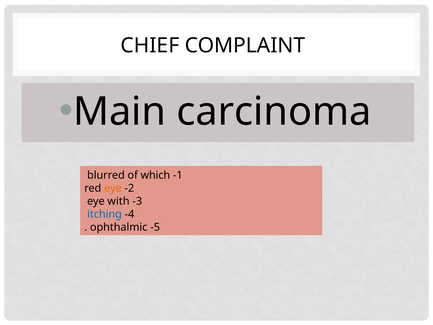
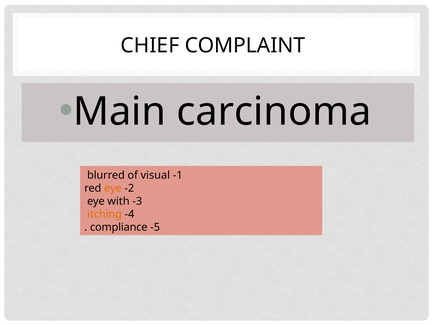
which: which -> visual
itching colour: blue -> orange
ophthalmic: ophthalmic -> compliance
